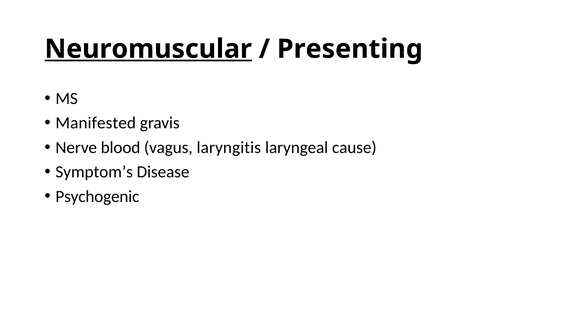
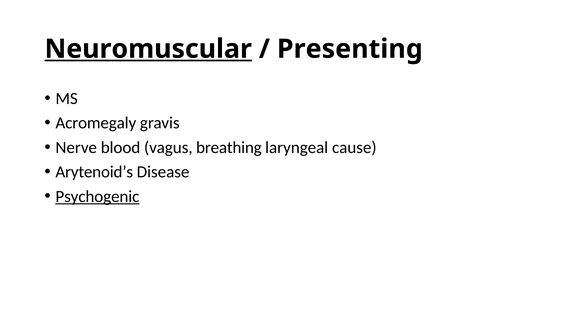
Manifested: Manifested -> Acromegaly
laryngitis: laryngitis -> breathing
Symptom’s: Symptom’s -> Arytenoid’s
Psychogenic underline: none -> present
